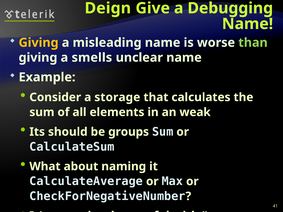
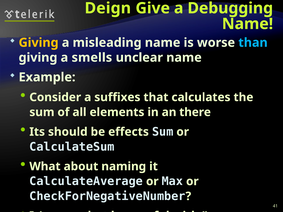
than colour: light green -> light blue
storage: storage -> suffixes
weak: weak -> there
groups: groups -> effects
